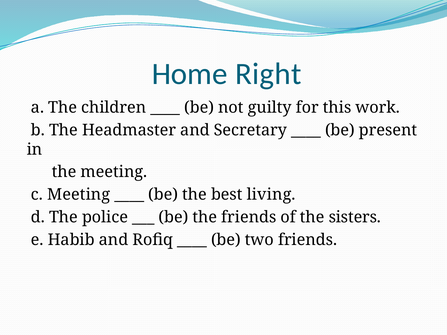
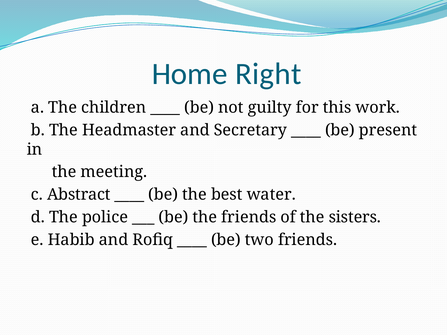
c Meeting: Meeting -> Abstract
living: living -> water
